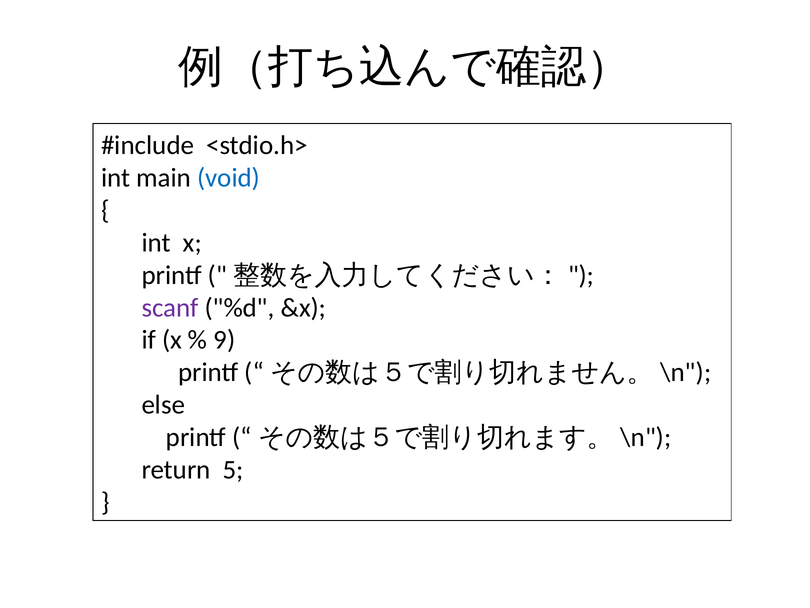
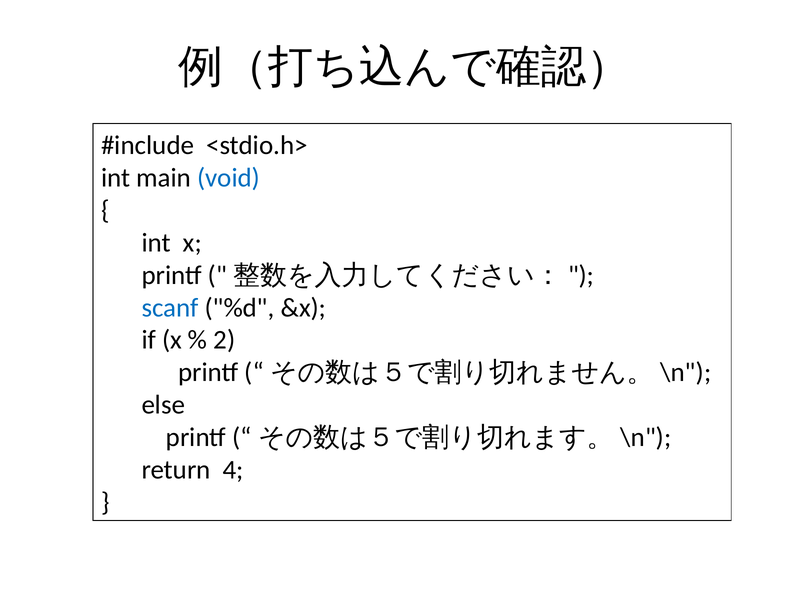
scanf colour: purple -> blue
9: 9 -> 2
5: 5 -> 4
